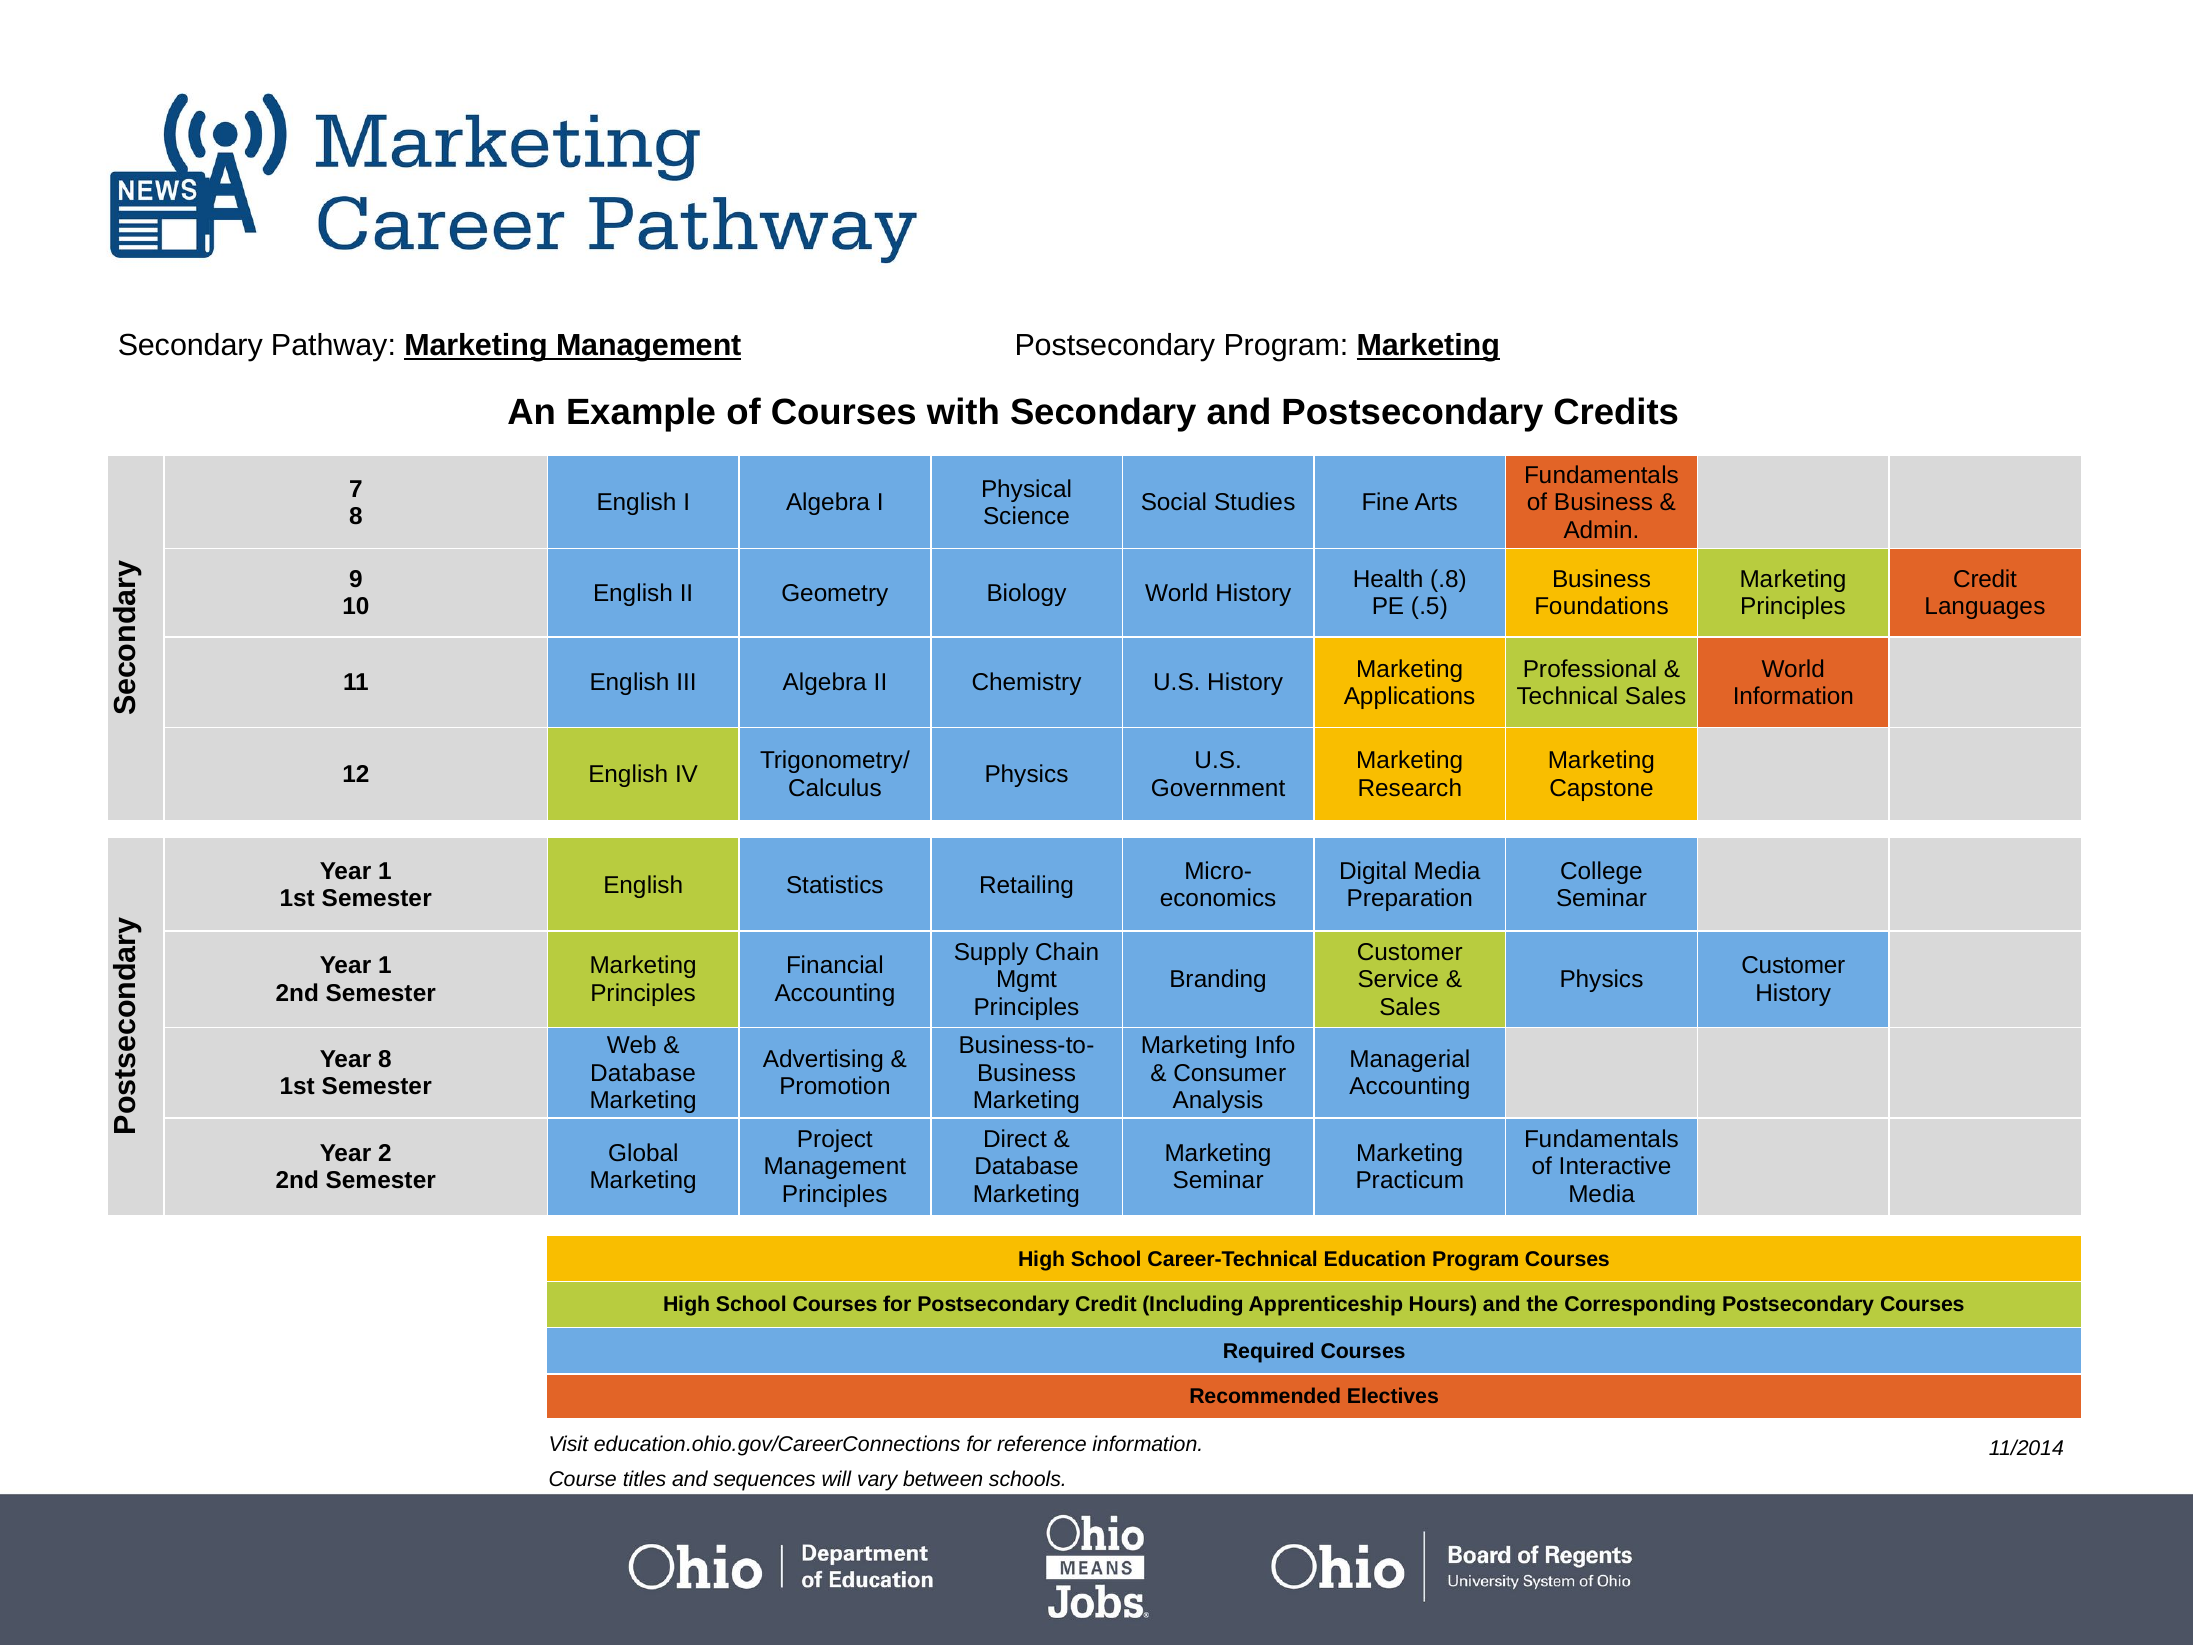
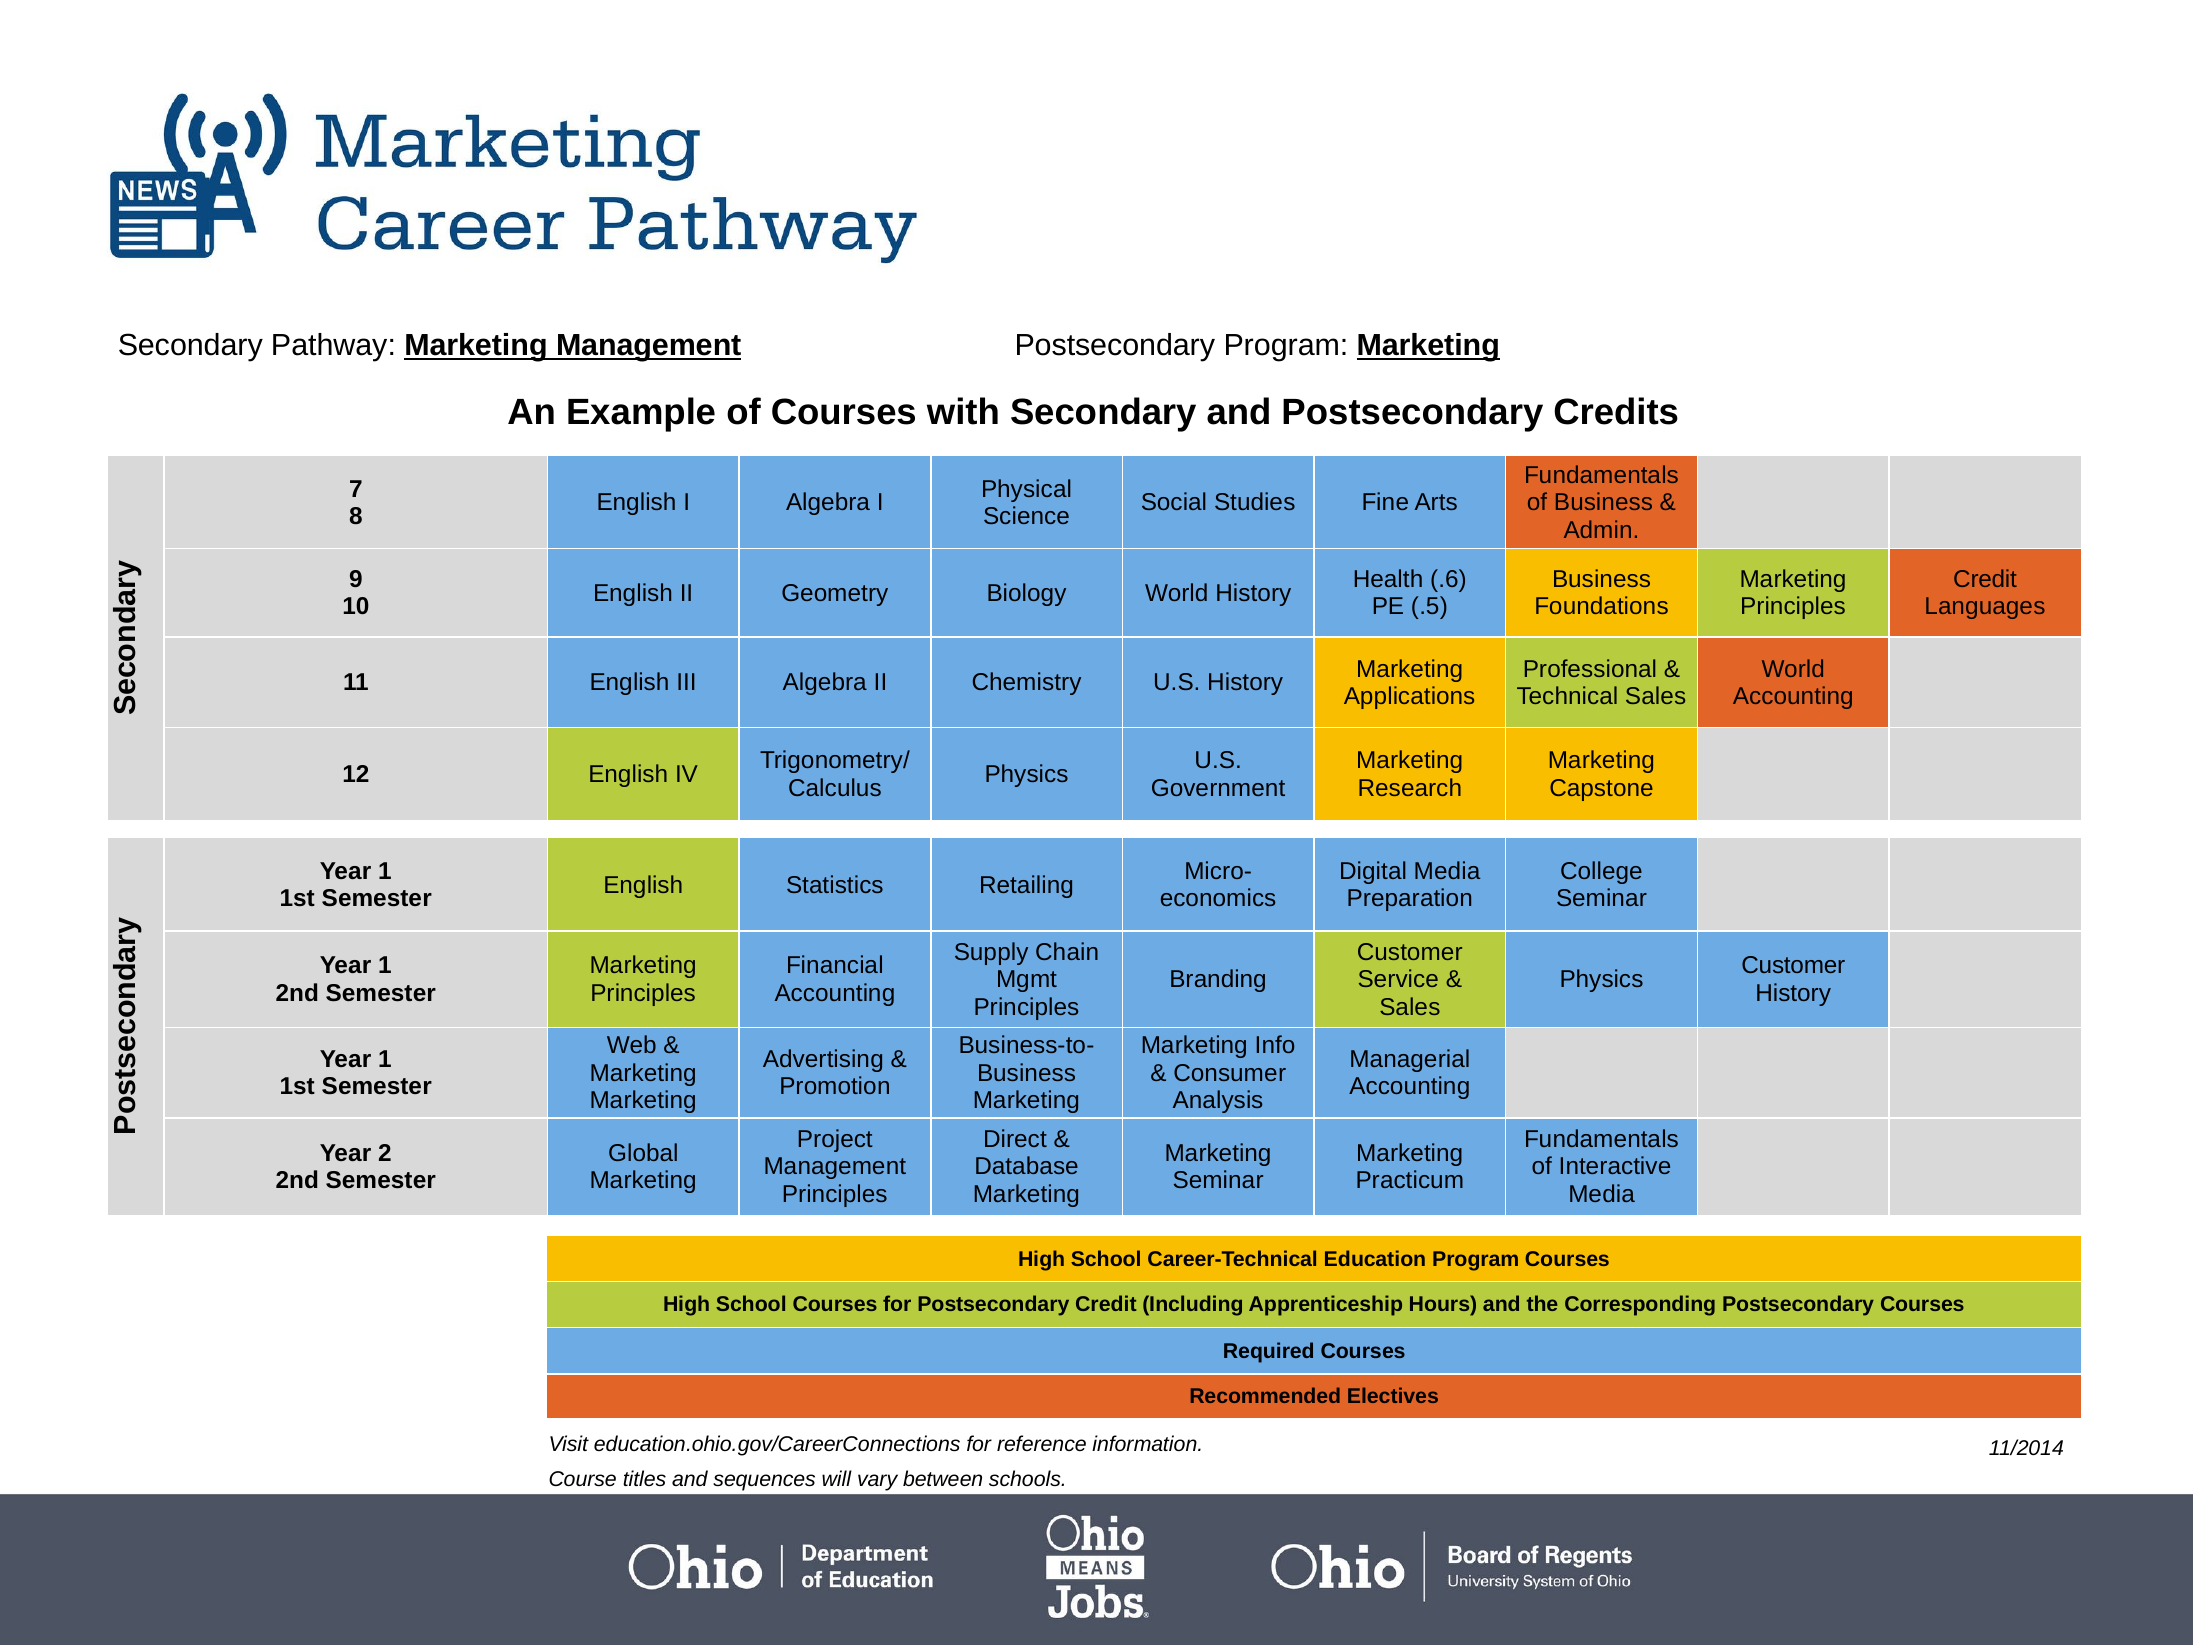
.8: .8 -> .6
Information at (1793, 697): Information -> Accounting
8 at (385, 1059): 8 -> 1
Database at (643, 1073): Database -> Marketing
